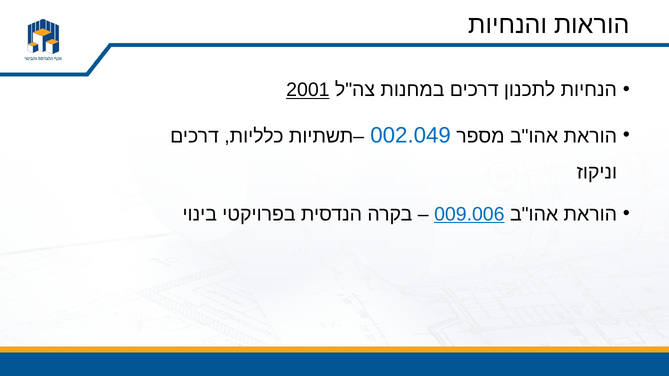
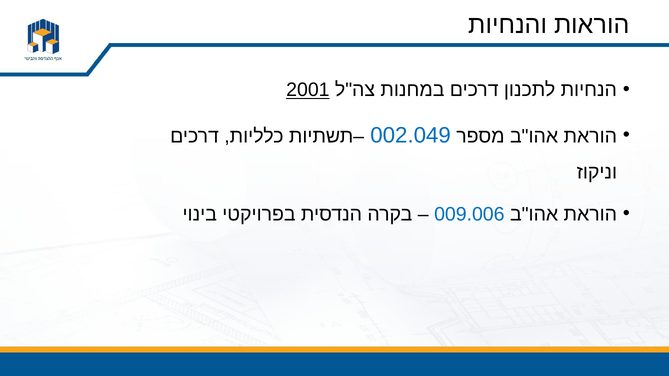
009.006 underline: present -> none
